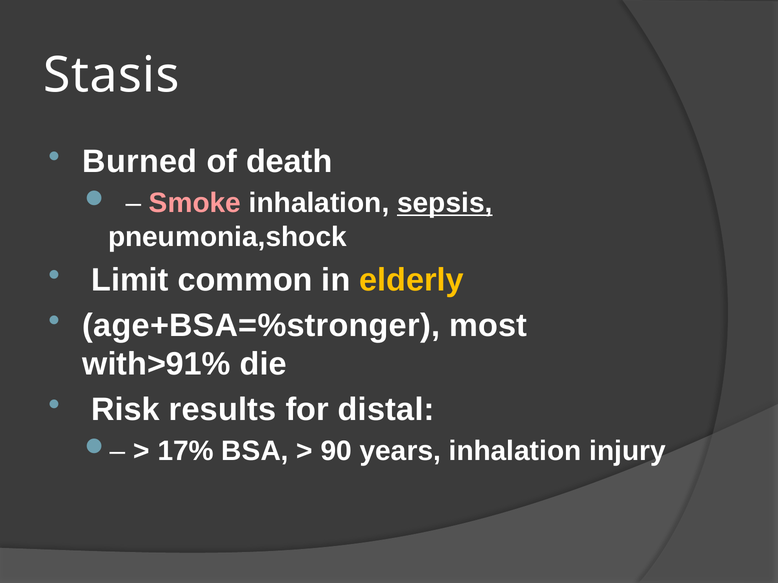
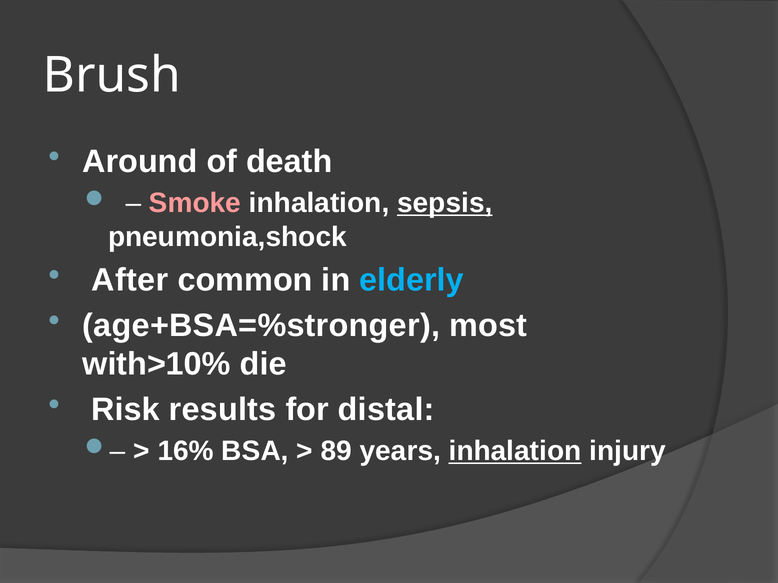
Stasis: Stasis -> Brush
Burned: Burned -> Around
Limit: Limit -> After
elderly colour: yellow -> light blue
with>91%: with>91% -> with>10%
17%: 17% -> 16%
90: 90 -> 89
inhalation at (515, 452) underline: none -> present
